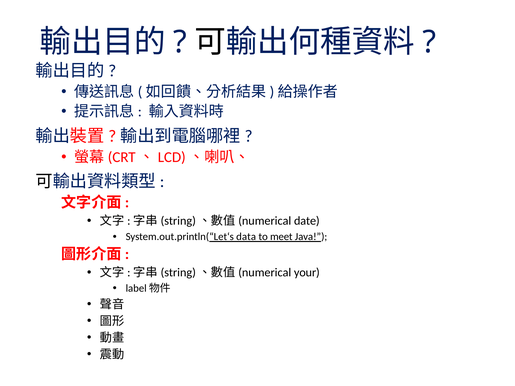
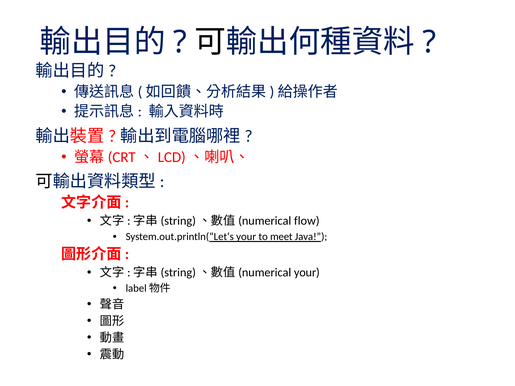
date: date -> flow
System.out.println(“Let‘s data: data -> your
